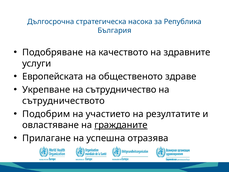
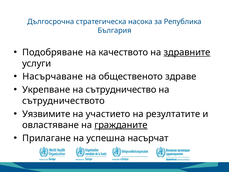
здравните underline: none -> present
Европейската: Европейската -> Насърчаване
Подобрим: Подобрим -> Уязвимите
отразява: отразява -> насърчат
